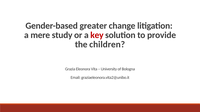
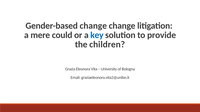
Gender-based greater: greater -> change
study: study -> could
key colour: red -> blue
